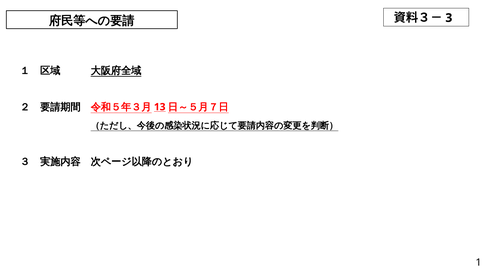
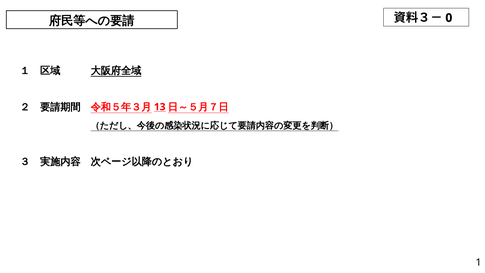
3: 3 -> 0
